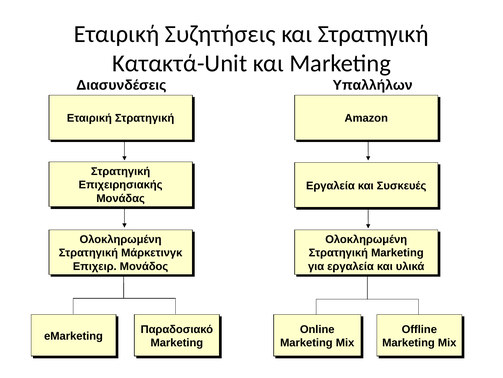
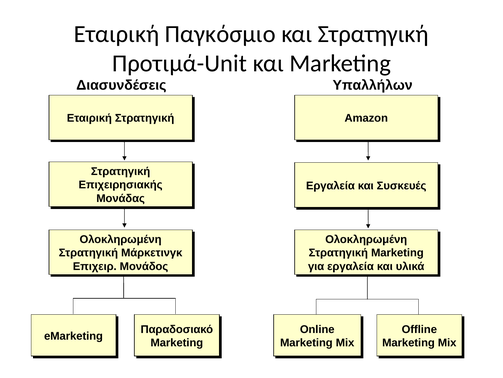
Συζητήσεις: Συζητήσεις -> Παγκόσμιο
Κατακτά-Unit: Κατακτά-Unit -> Προτιμά-Unit
